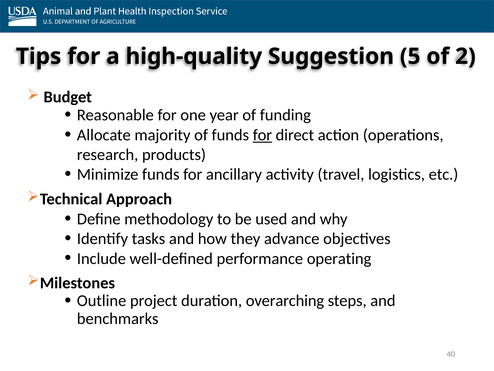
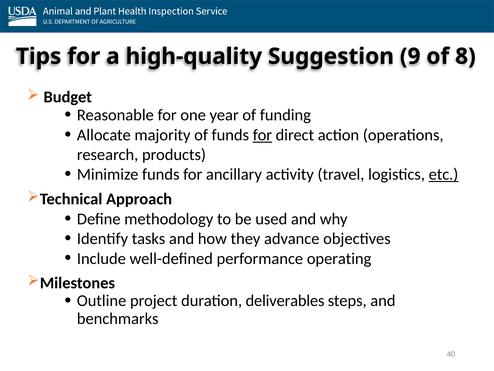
5: 5 -> 9
2: 2 -> 8
etc underline: none -> present
overarching: overarching -> deliverables
